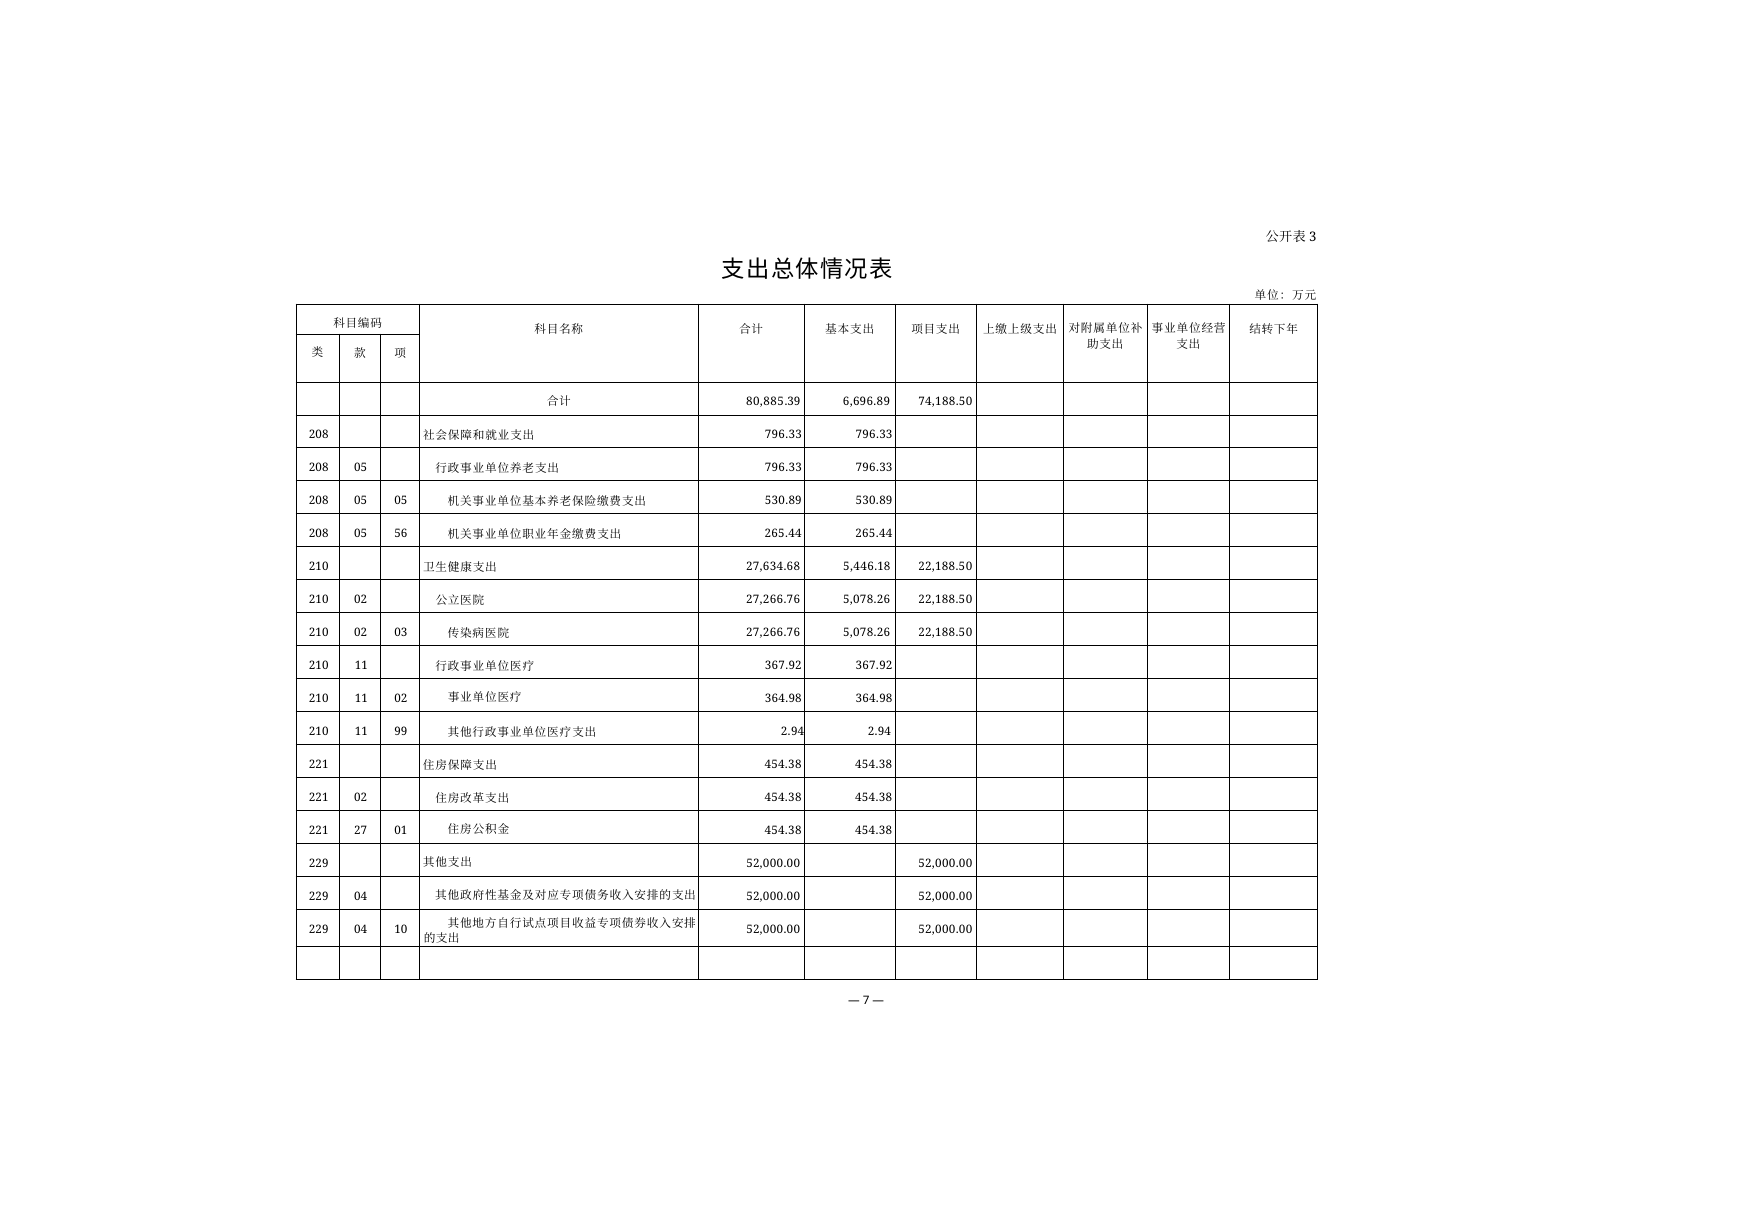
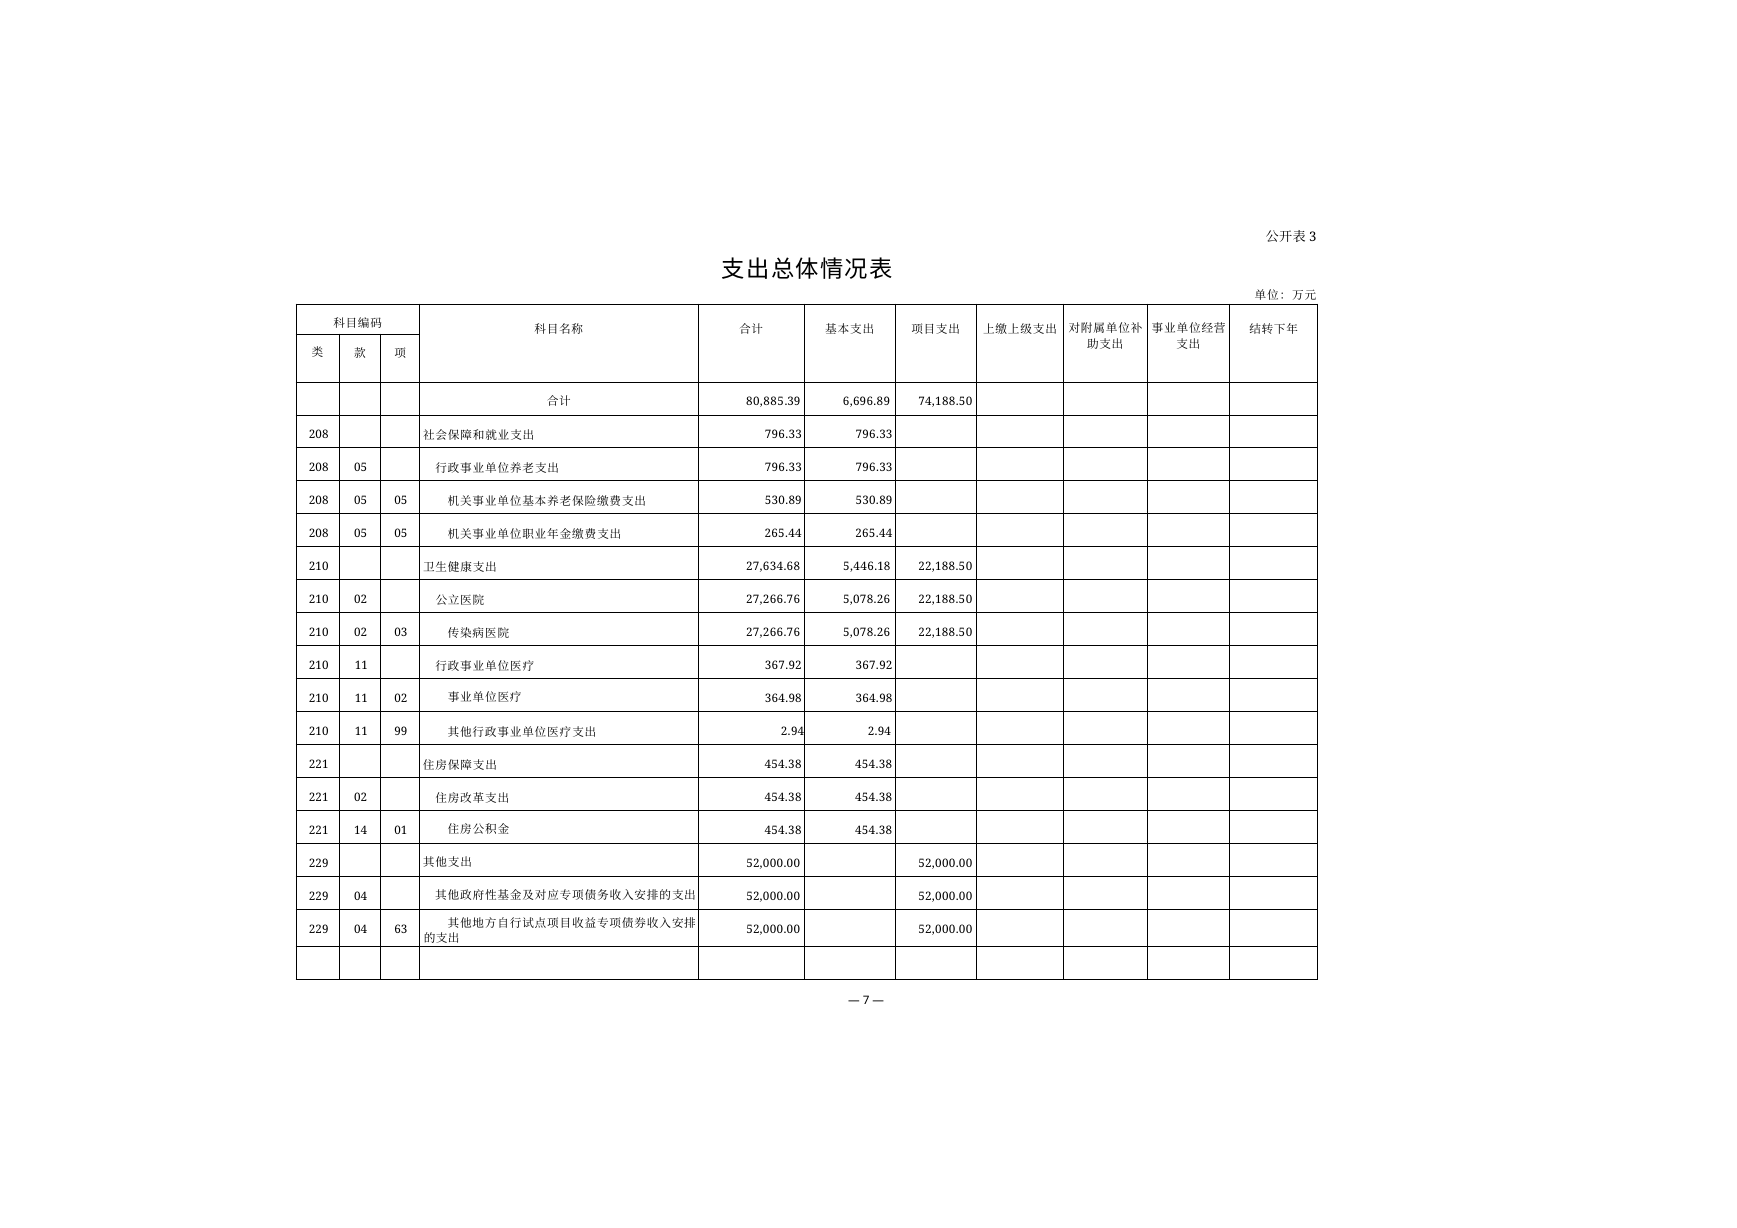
56 at (401, 534): 56 -> 05
27: 27 -> 14
10: 10 -> 63
